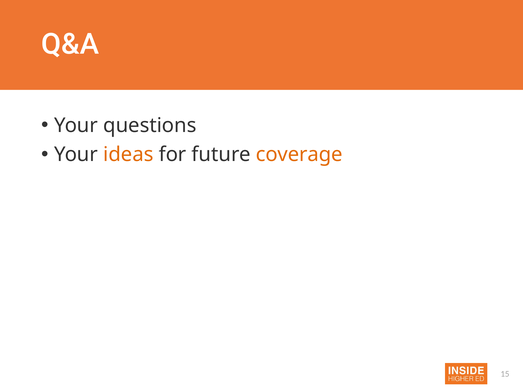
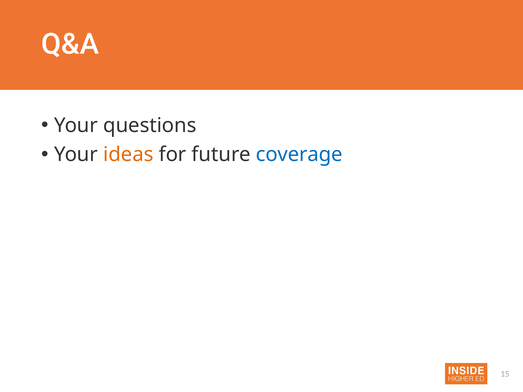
coverage colour: orange -> blue
